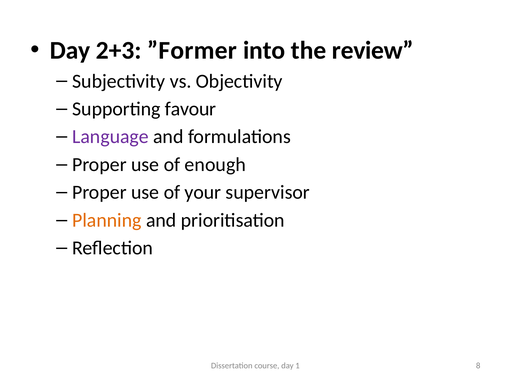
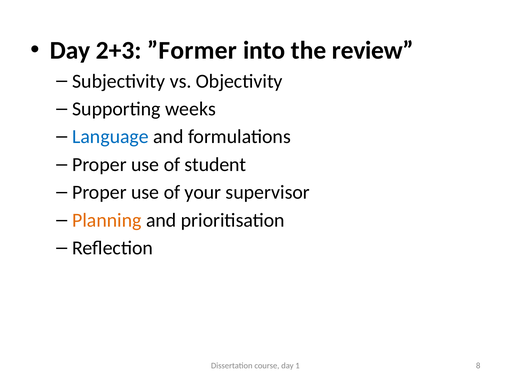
favour: favour -> weeks
Language colour: purple -> blue
enough: enough -> student
